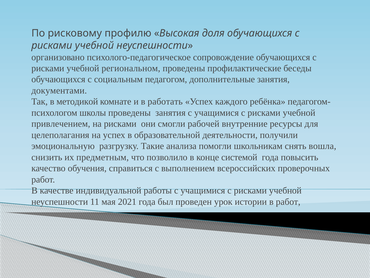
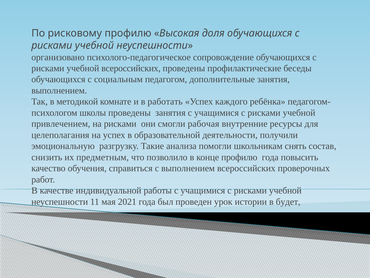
учебной региональном: региональном -> всероссийских
документами at (59, 90): документами -> выполнением
рабочей: рабочей -> рабочая
вошла: вошла -> состав
конце системой: системой -> профилю
в работ: работ -> будет
